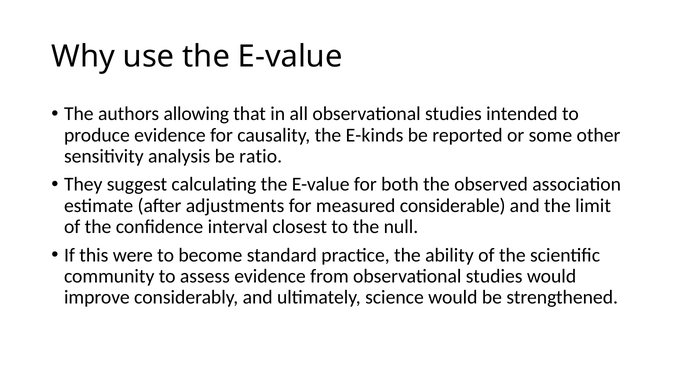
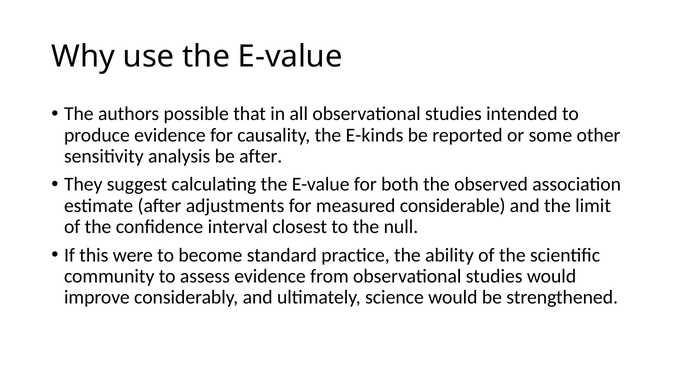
allowing: allowing -> possible
be ratio: ratio -> after
